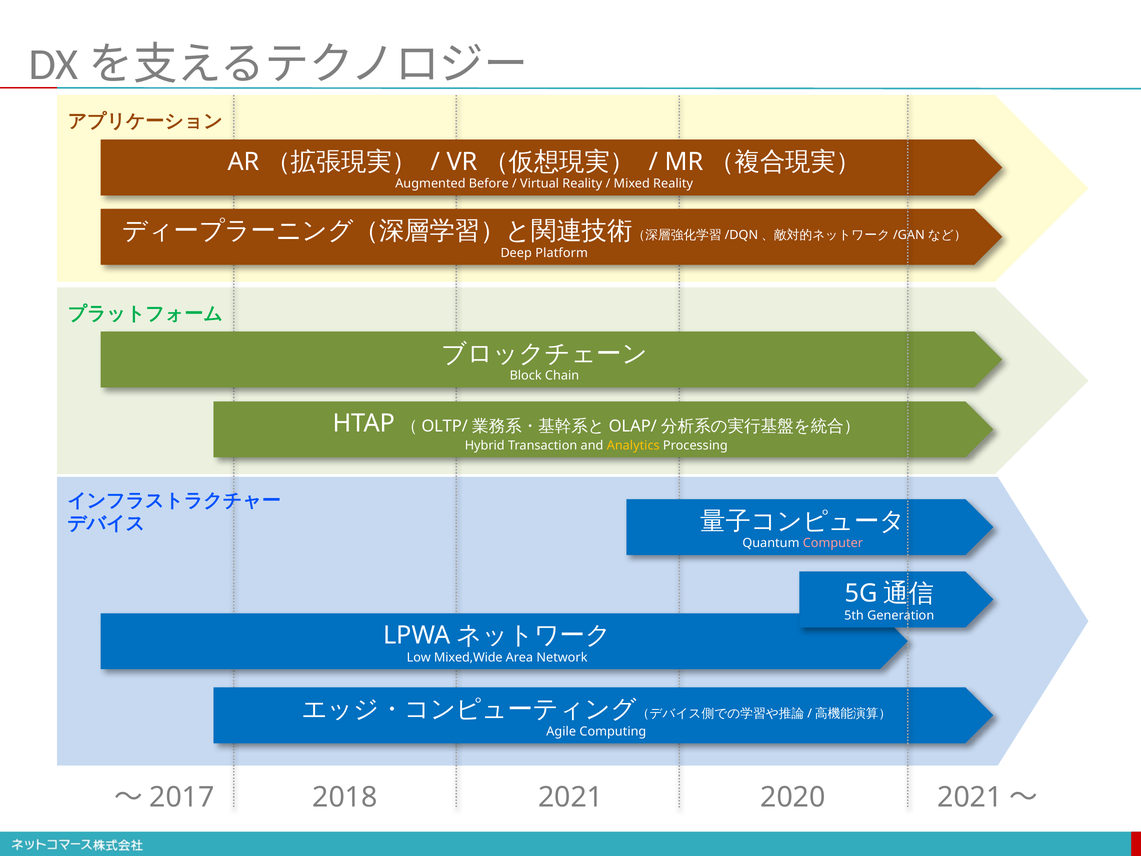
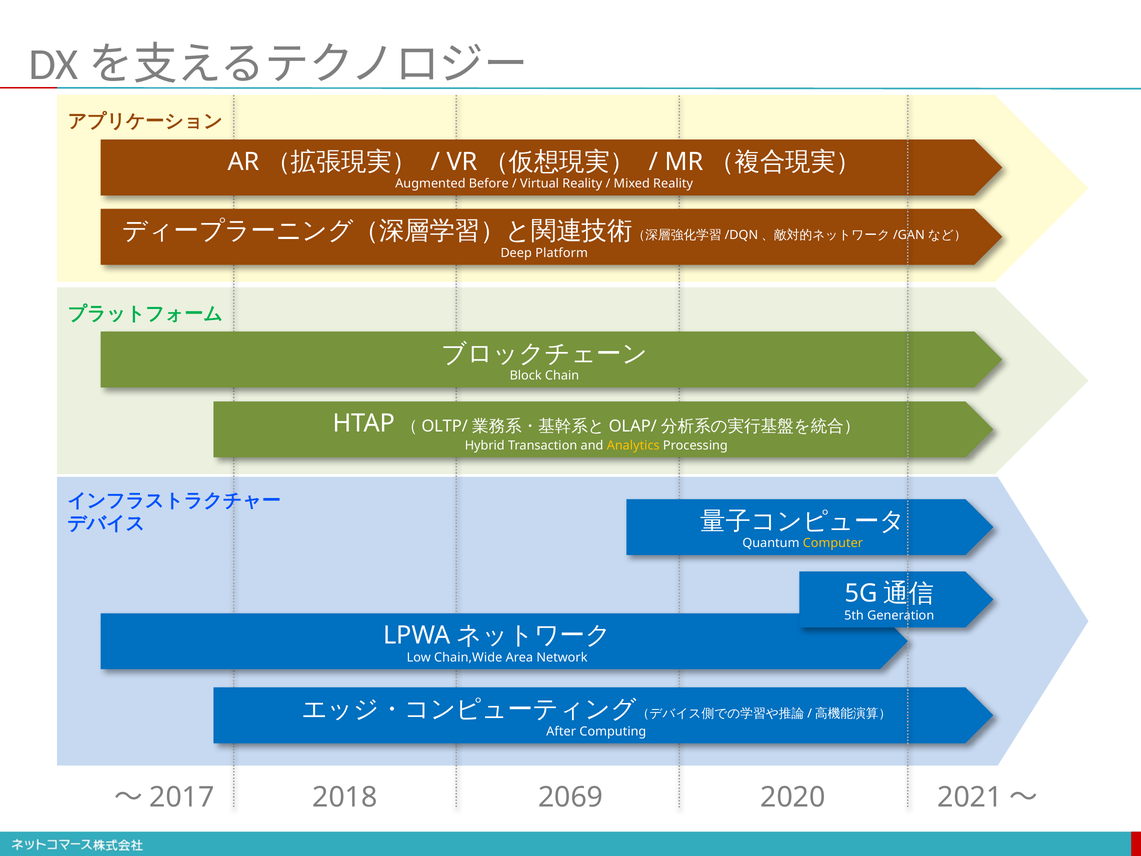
Computer colour: pink -> yellow
Mixed,Wide: Mixed,Wide -> Chain,Wide
Agile: Agile -> After
2021: 2021 -> 2069
